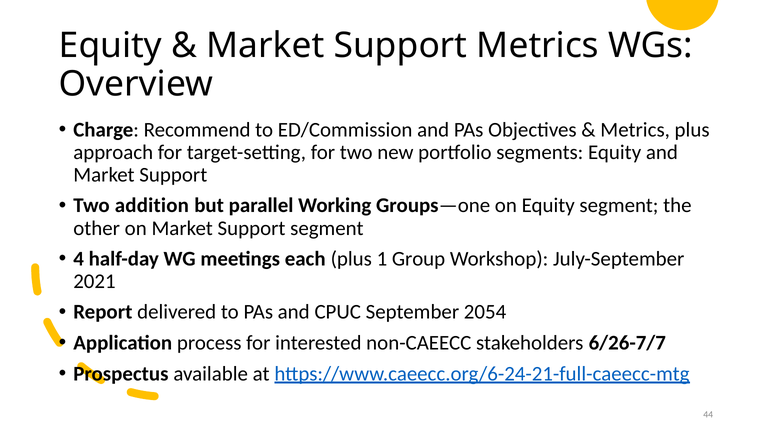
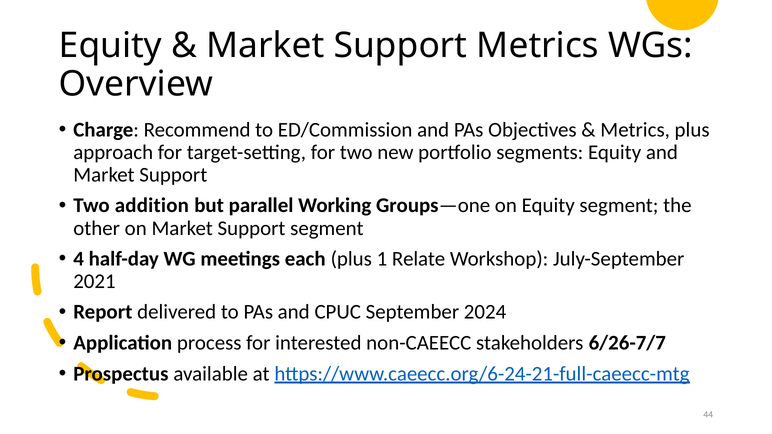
Group: Group -> Relate
2054: 2054 -> 2024
